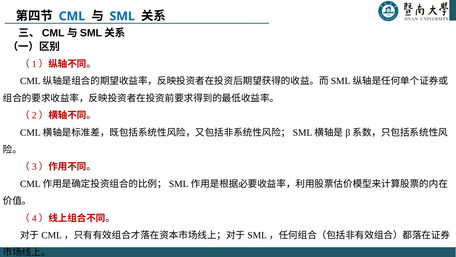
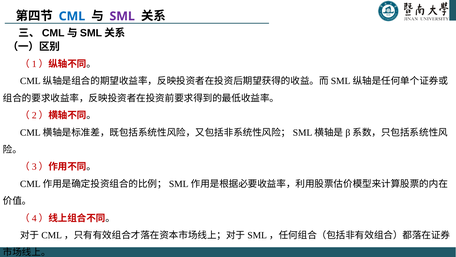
SML colour: blue -> purple
